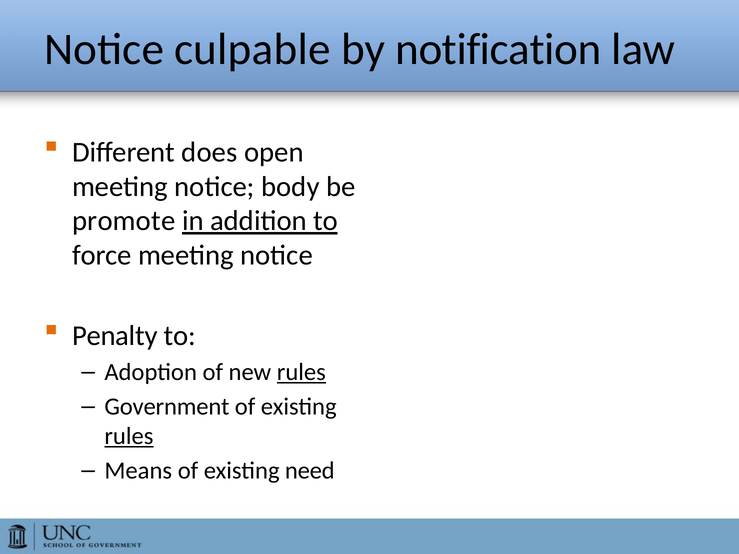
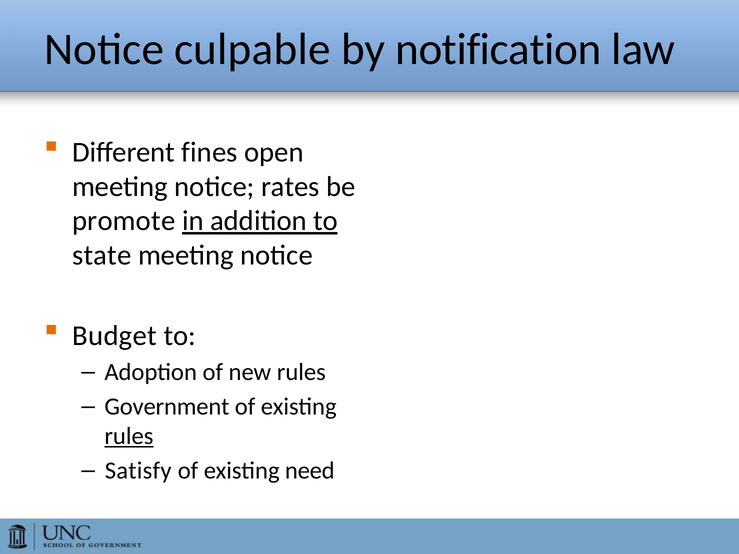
does: does -> fines
body: body -> rates
force: force -> state
Penalty: Penalty -> Budget
rules at (301, 372) underline: present -> none
Means: Means -> Satisfy
